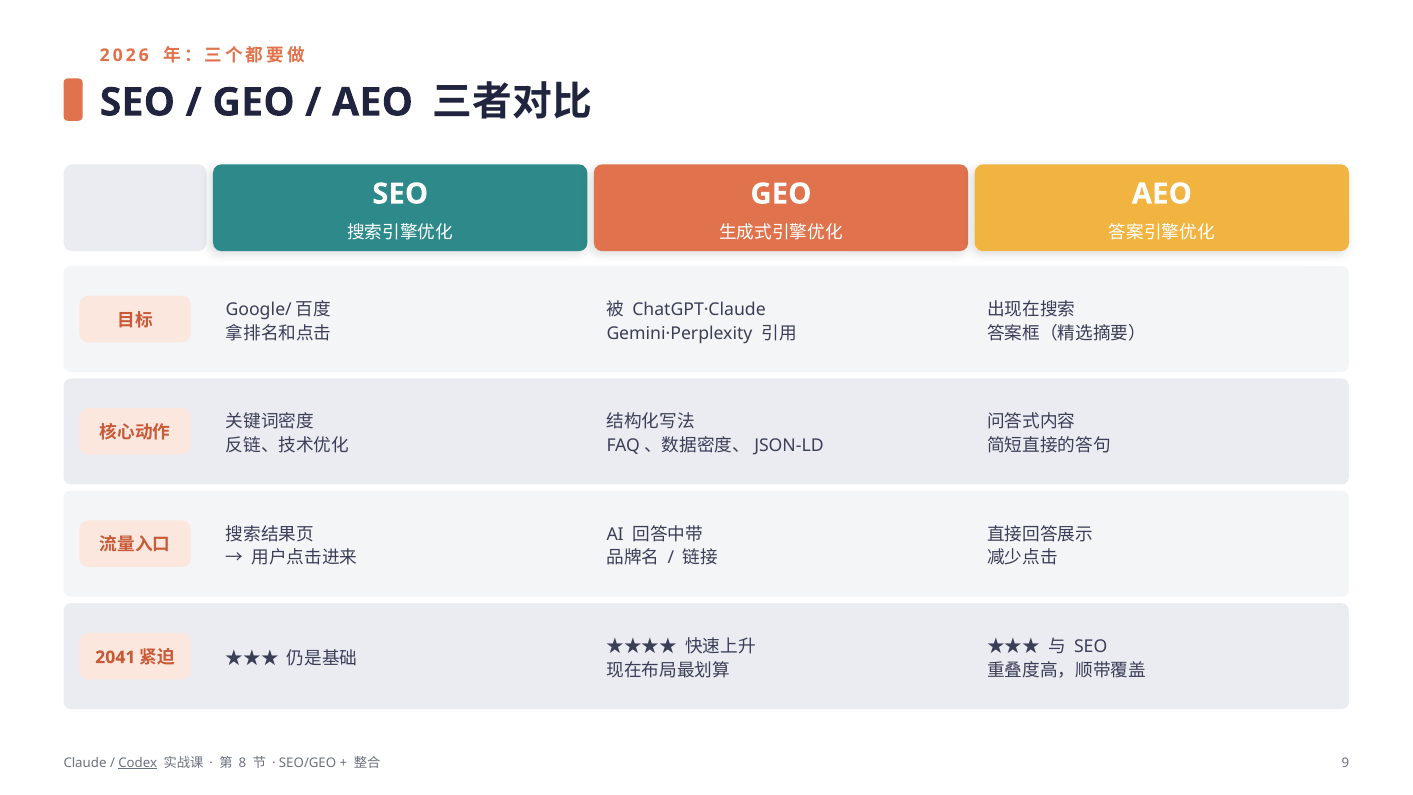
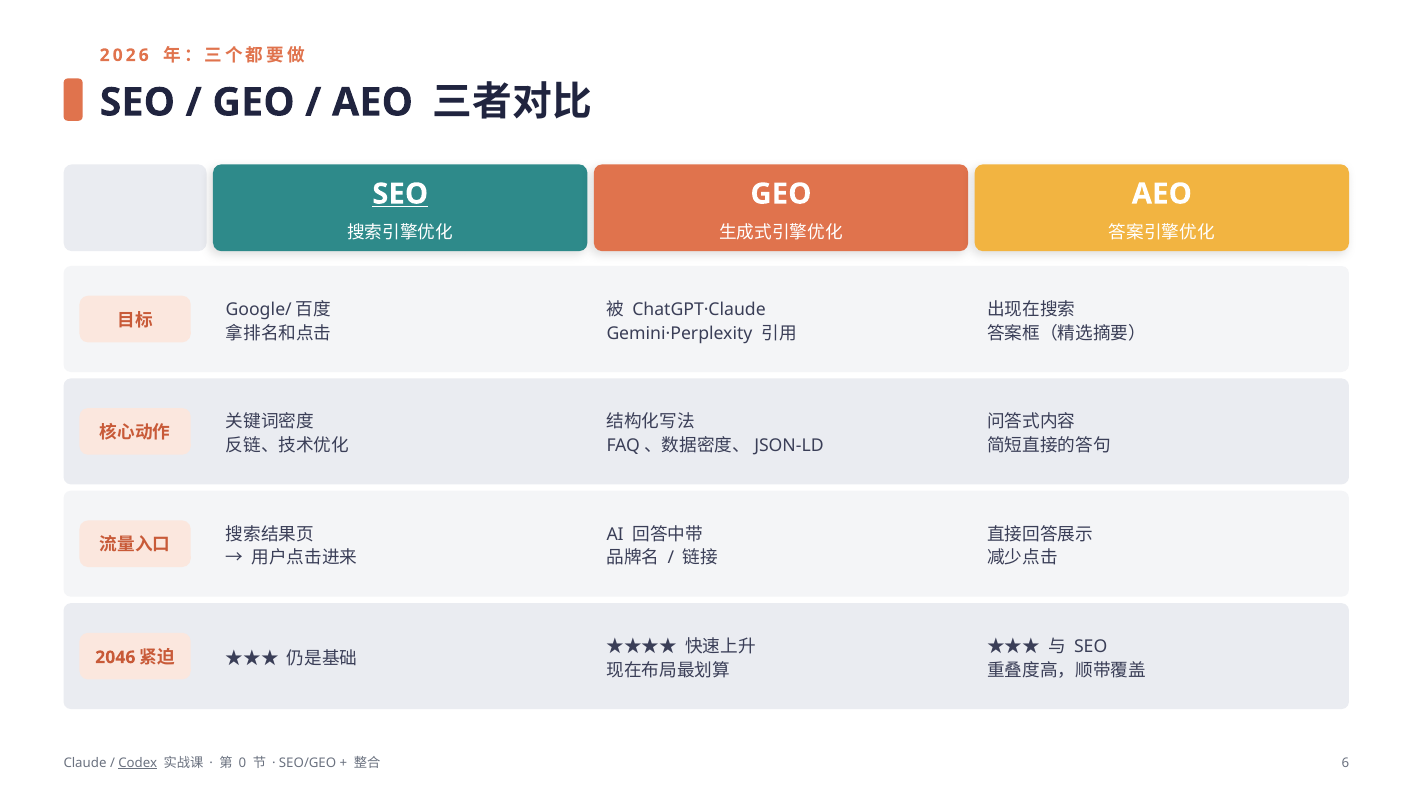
SEO at (400, 194) underline: none -> present
2041: 2041 -> 2046
8: 8 -> 0
9: 9 -> 6
